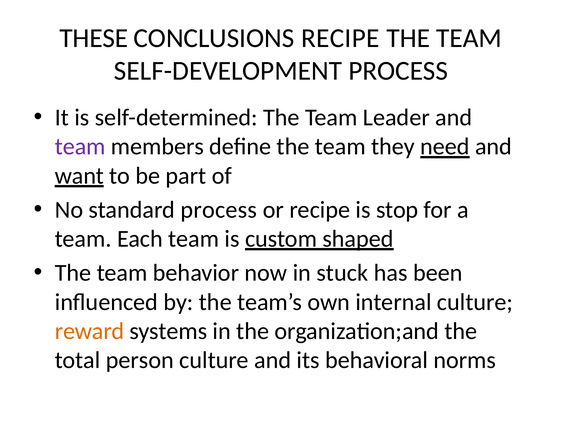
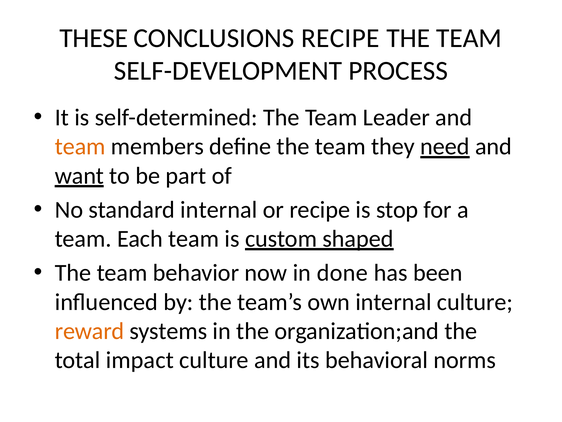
team at (80, 146) colour: purple -> orange
standard process: process -> internal
stuck: stuck -> done
person: person -> impact
